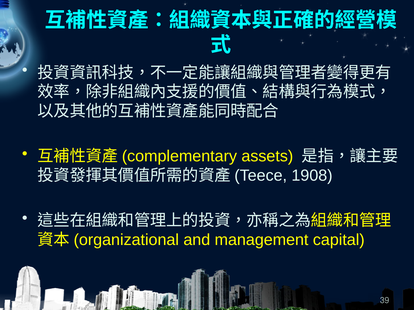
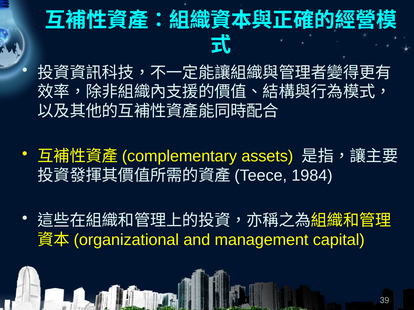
1908: 1908 -> 1984
